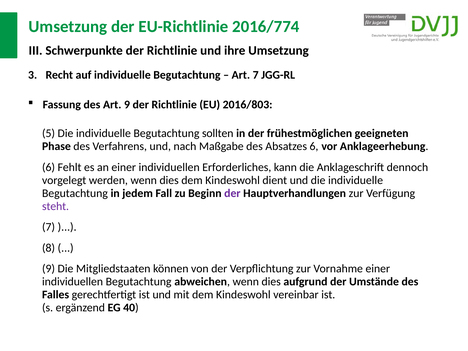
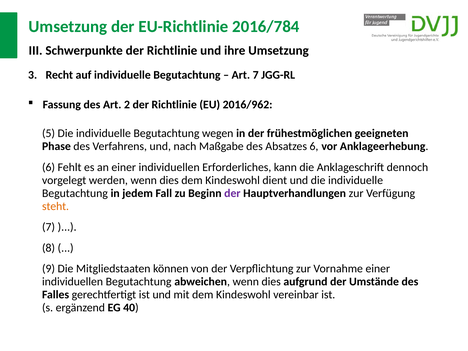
2016/774: 2016/774 -> 2016/784
Art 9: 9 -> 2
2016/803: 2016/803 -> 2016/962
sollten: sollten -> wegen
steht colour: purple -> orange
